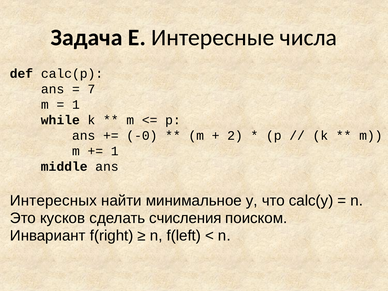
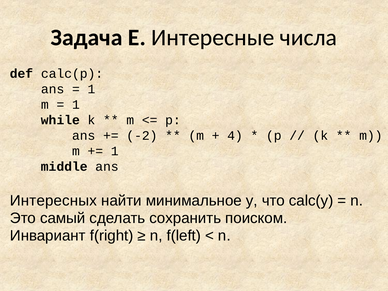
7 at (91, 89): 7 -> 1
-0: -0 -> -2
2: 2 -> 4
кусков: кусков -> самый
счисления: счисления -> сохранить
